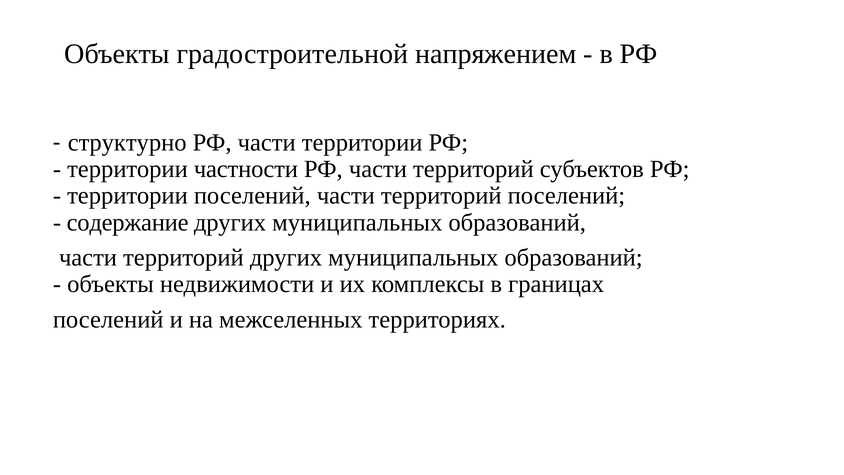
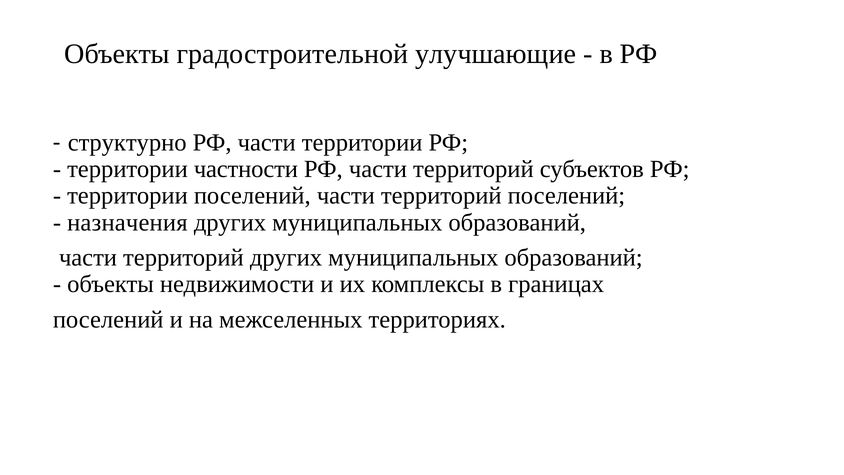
напряжением: напряжением -> улучшающие
содержание: содержание -> назначения
